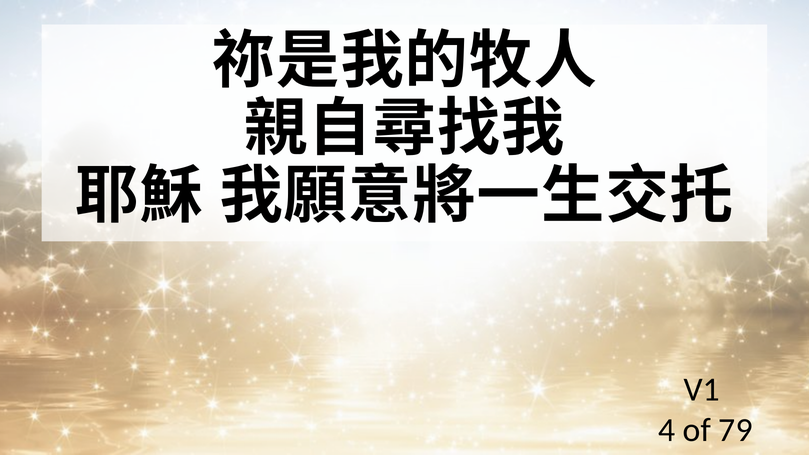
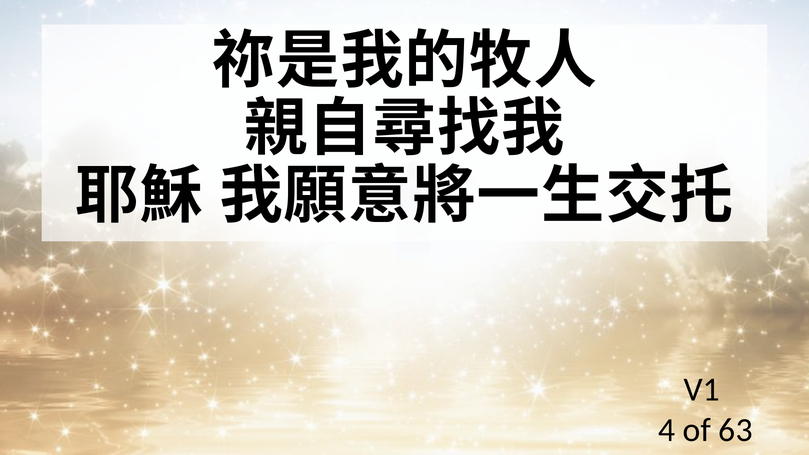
79: 79 -> 63
